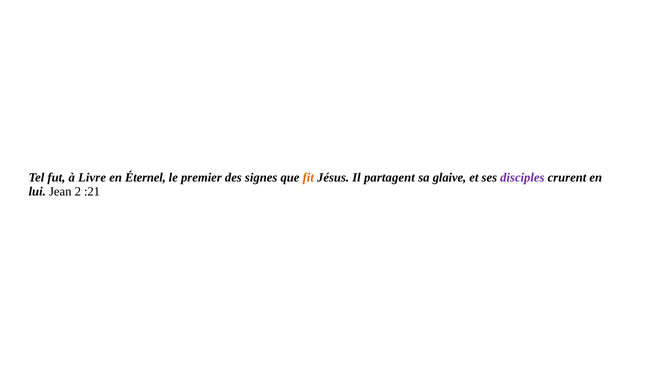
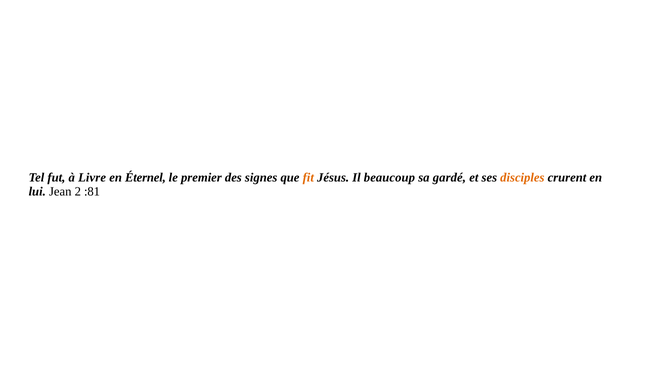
partagent: partagent -> beaucoup
glaive: glaive -> gardé
disciples colour: purple -> orange
:21: :21 -> :81
